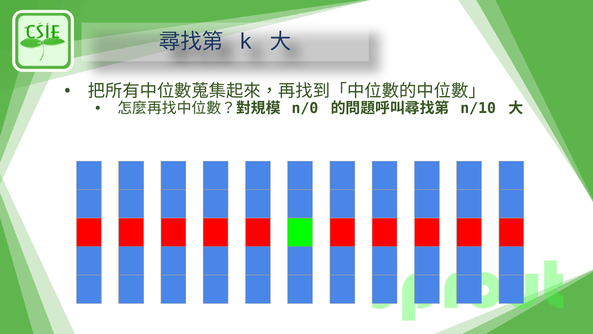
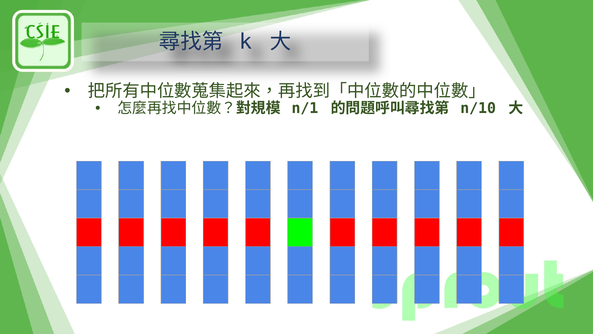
n/0: n/0 -> n/1
